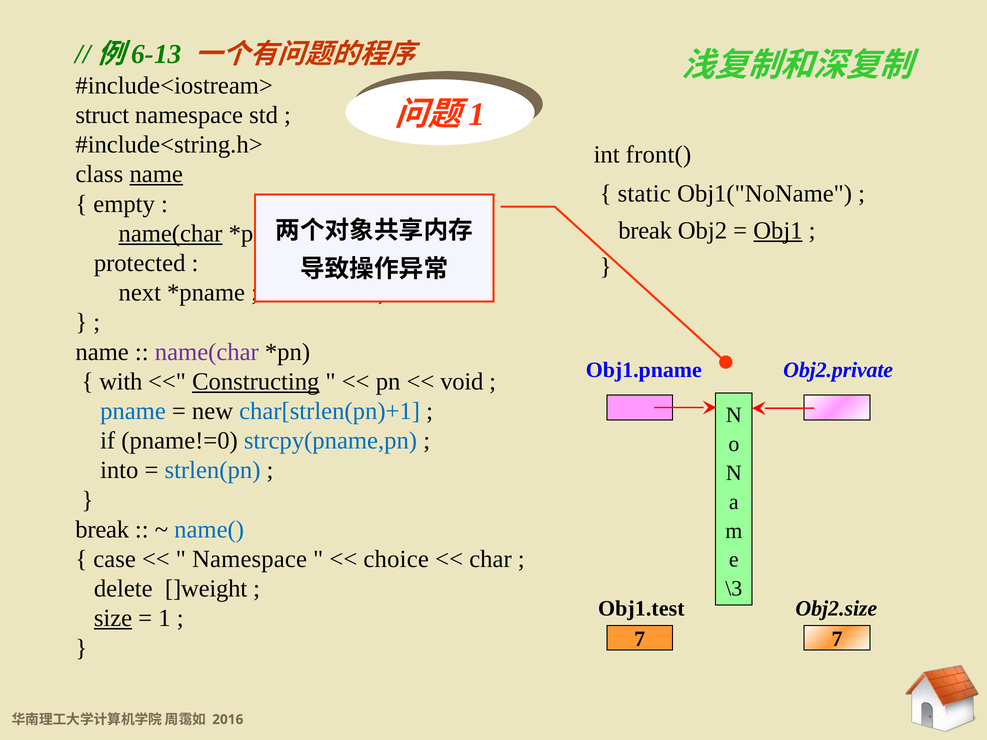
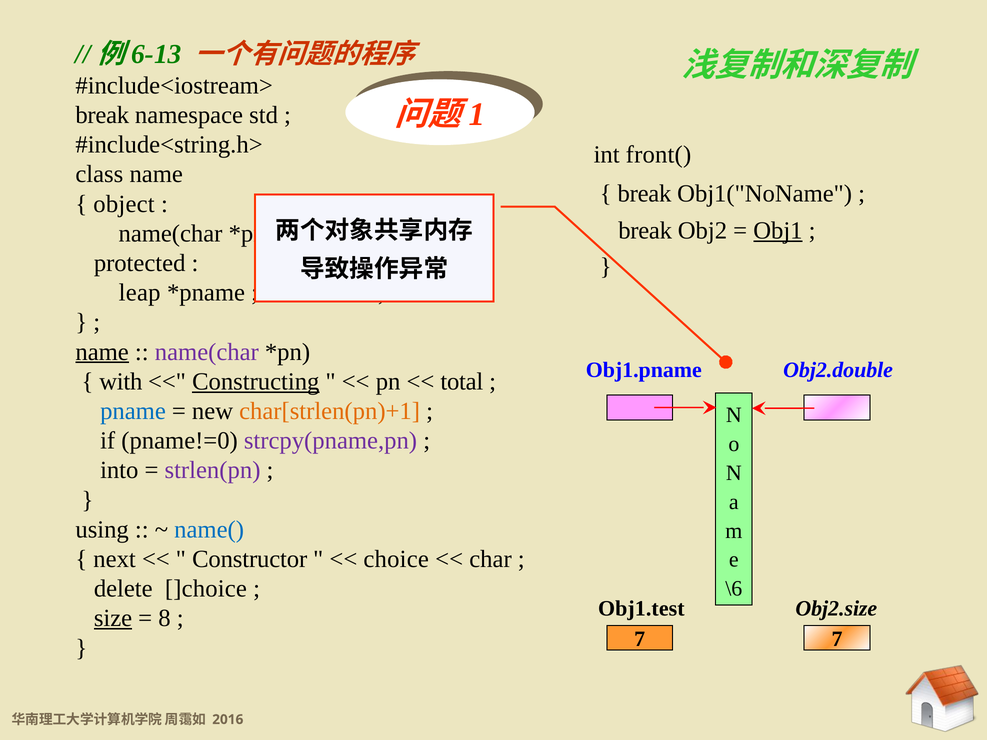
struct at (102, 115): struct -> break
name at (156, 174) underline: present -> none
static at (644, 194): static -> break
empty: empty -> object
name(char at (171, 234) underline: present -> none
next: next -> leap
name at (102, 352) underline: none -> present
Obj2.private: Obj2.private -> Obj2.double
void: void -> total
char[strlen(pn)+1 colour: blue -> orange
strcpy(pname,pn colour: blue -> purple
strlen(pn colour: blue -> purple
break at (102, 530): break -> using
case: case -> next
Namespace at (250, 559): Namespace -> Constructor
]weight: ]weight -> ]choice
\3: \3 -> \6
1: 1 -> 8
